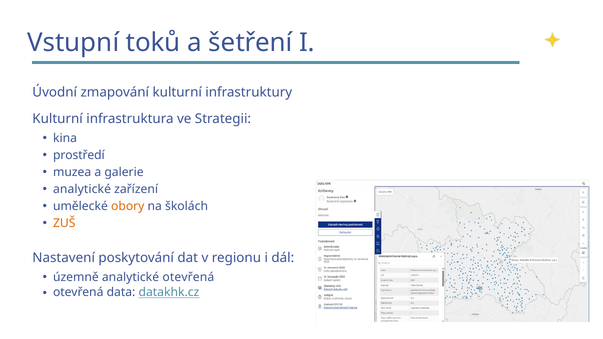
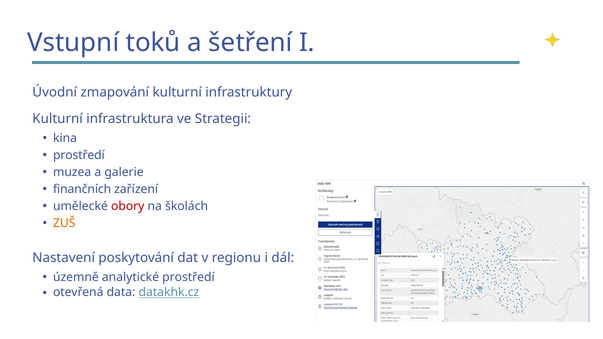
analytické at (82, 190): analytické -> finančních
obory colour: orange -> red
analytické otevřená: otevřená -> prostředí
